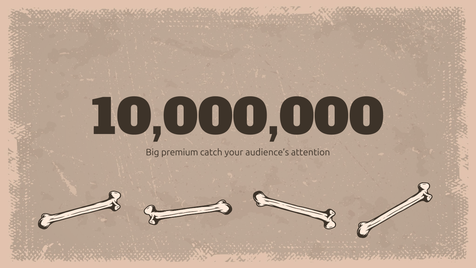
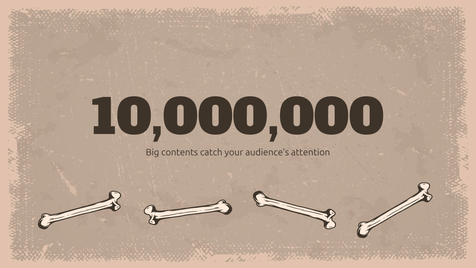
premium: premium -> contents
